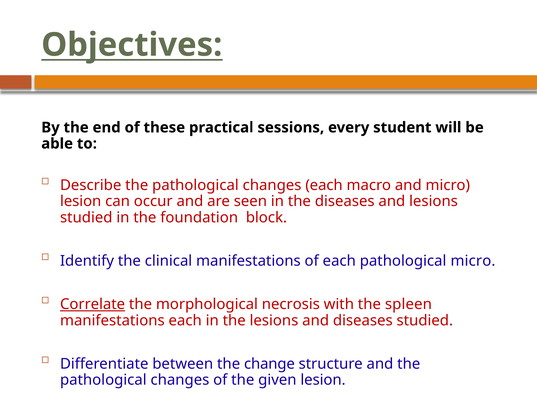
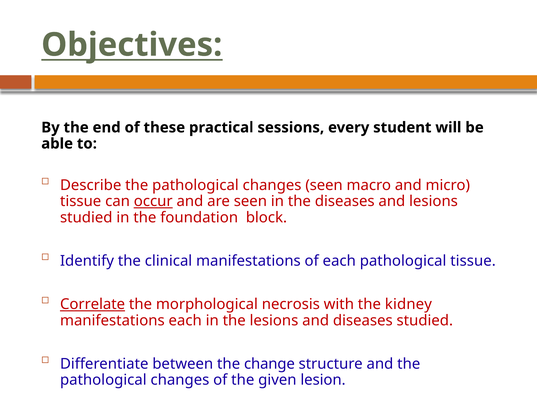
changes each: each -> seen
lesion at (81, 201): lesion -> tissue
occur underline: none -> present
pathological micro: micro -> tissue
spleen: spleen -> kidney
